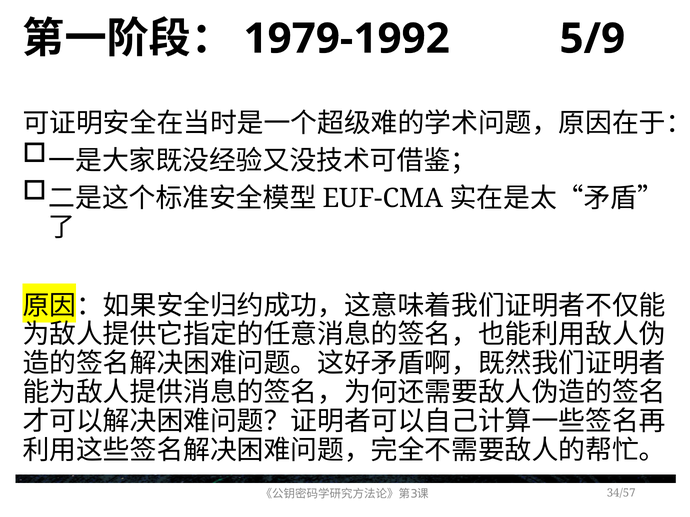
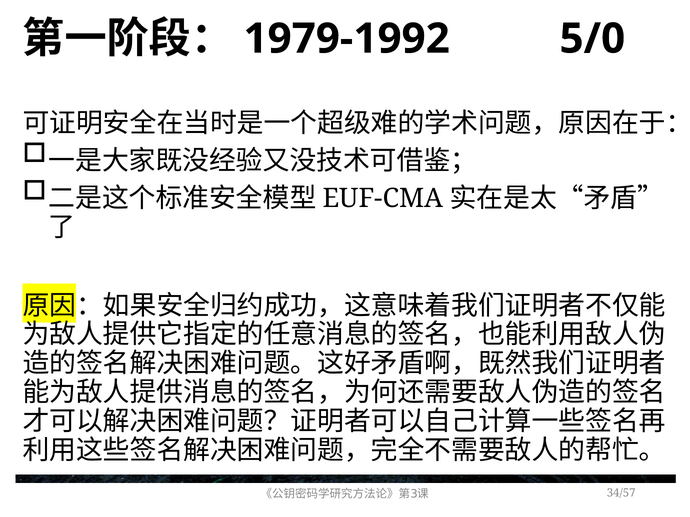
5/9: 5/9 -> 5/0
